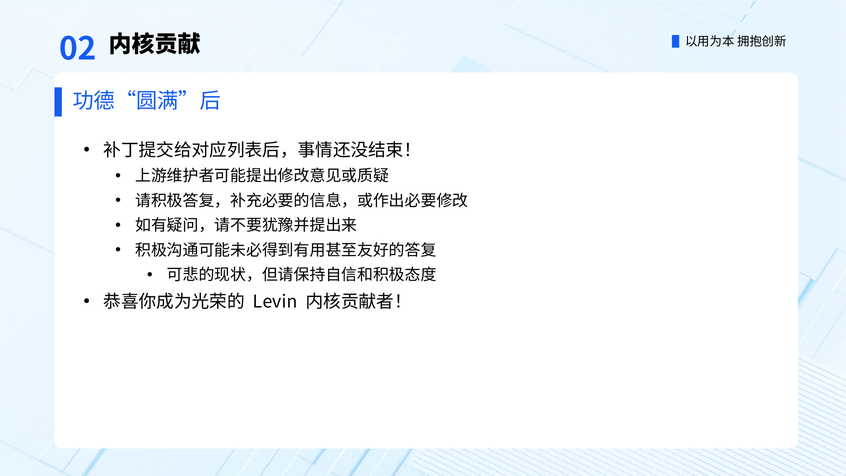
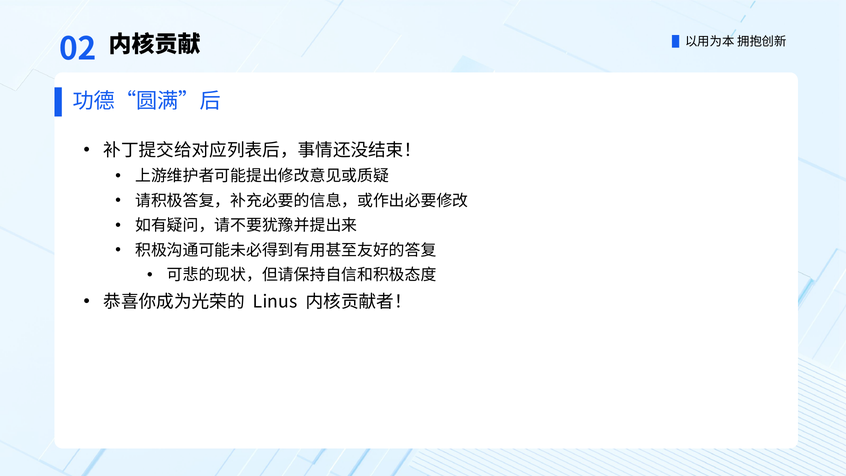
Levin: Levin -> Linus
